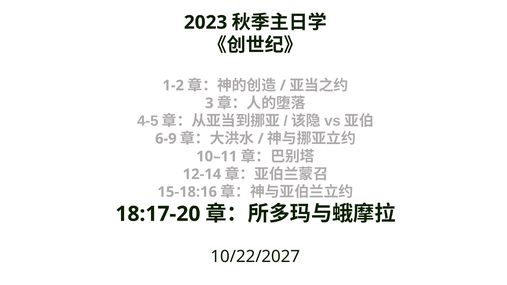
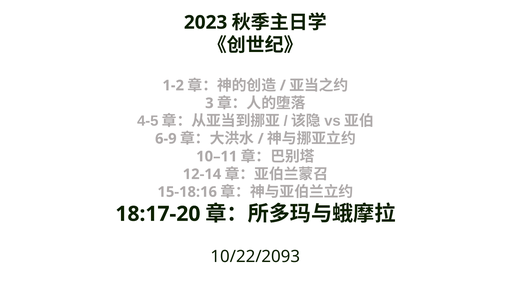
10/22/2027: 10/22/2027 -> 10/22/2093
